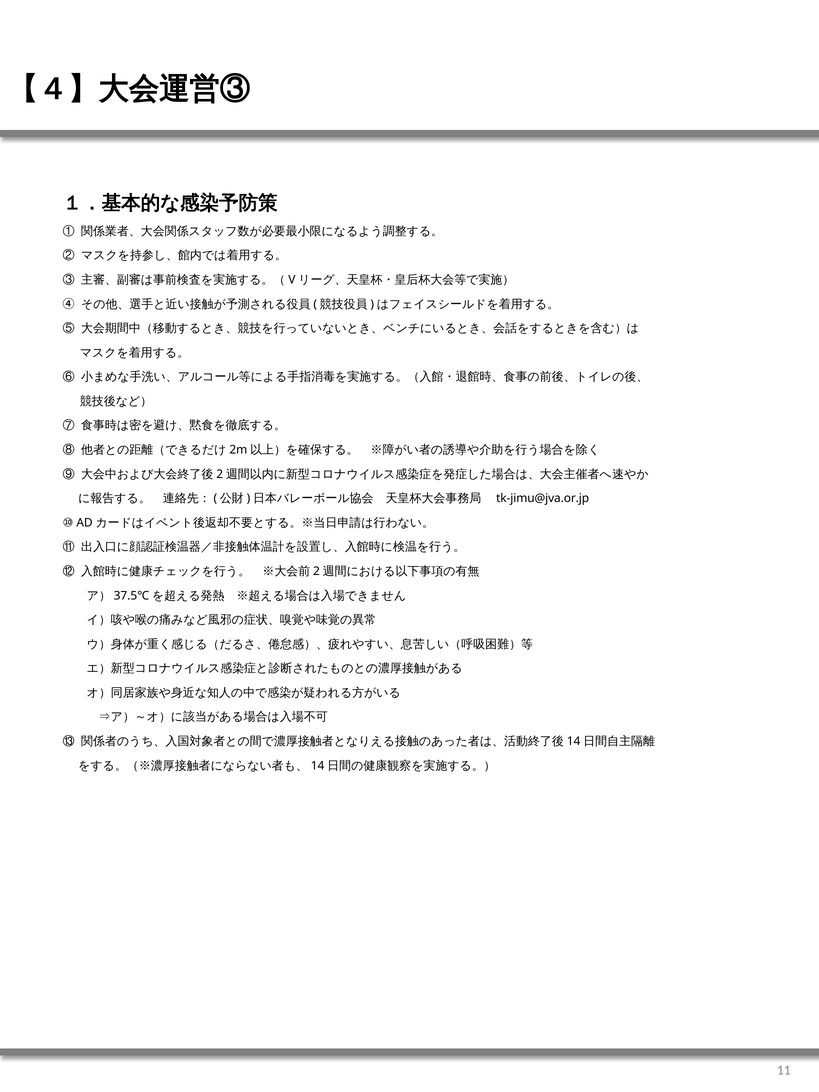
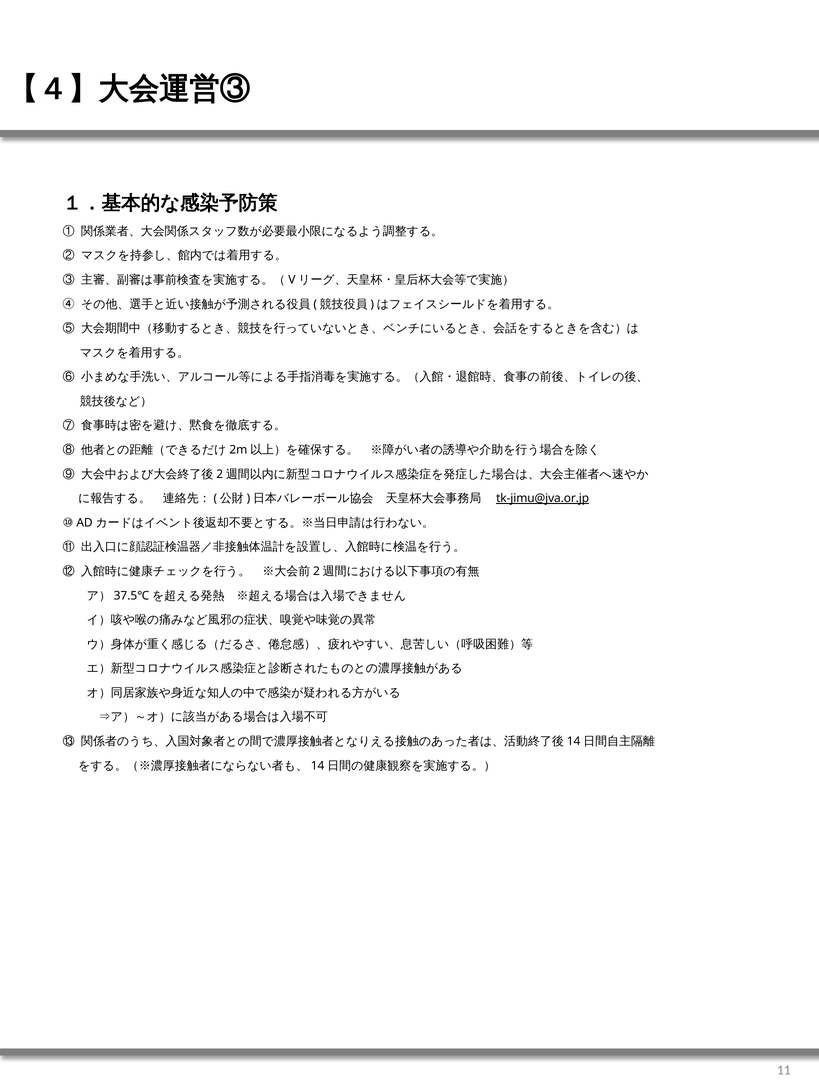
tk-jimu@jva.or.jp underline: none -> present
